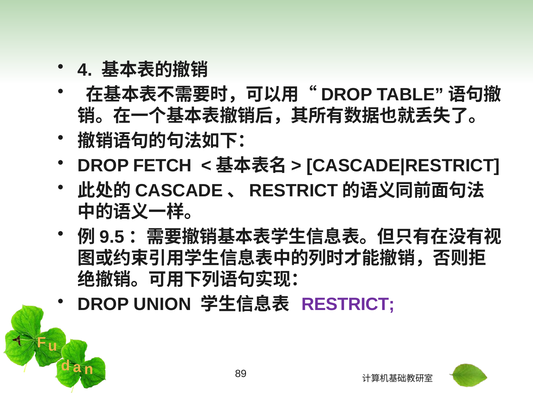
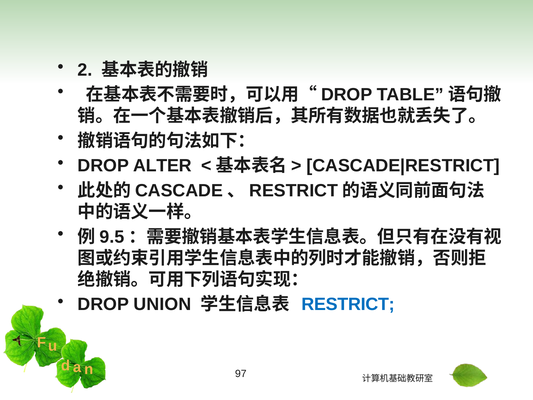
4: 4 -> 2
FETCH: FETCH -> ALTER
RESTRICT colour: purple -> blue
89: 89 -> 97
